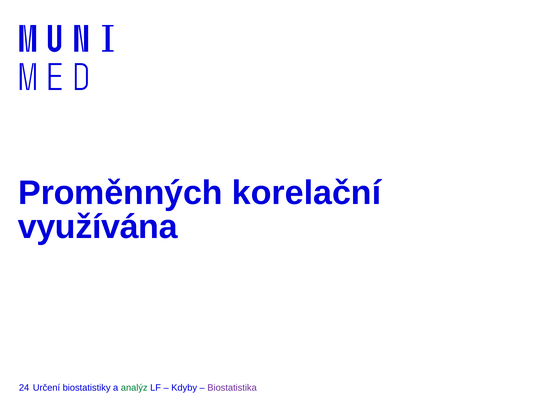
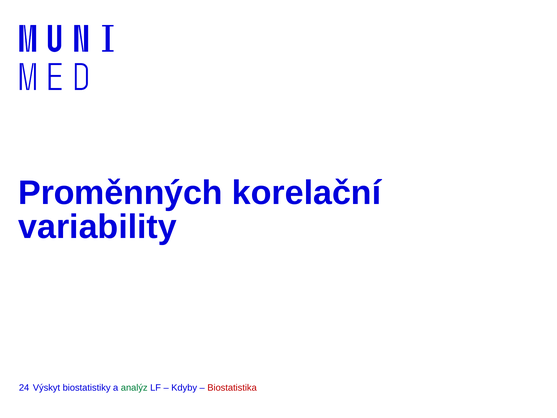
využívána: využívána -> variability
Určení: Určení -> Výskyt
Biostatistika colour: purple -> red
